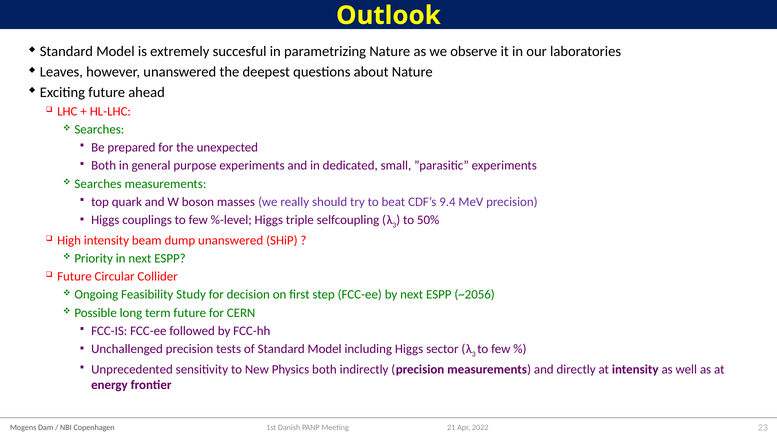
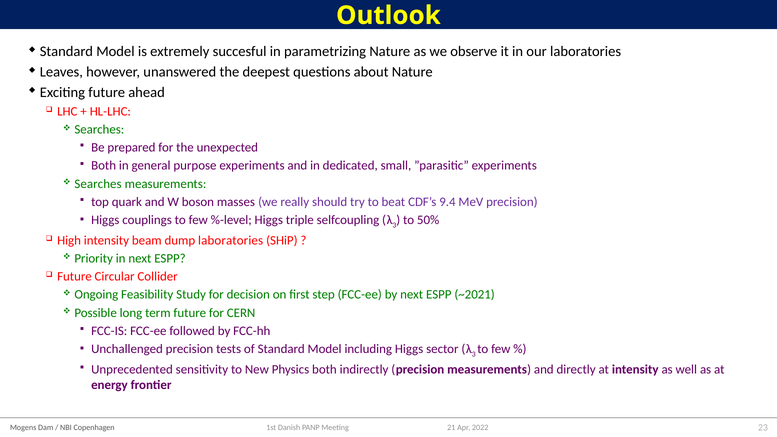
dump unanswered: unanswered -> laboratories
~2056: ~2056 -> ~2021
